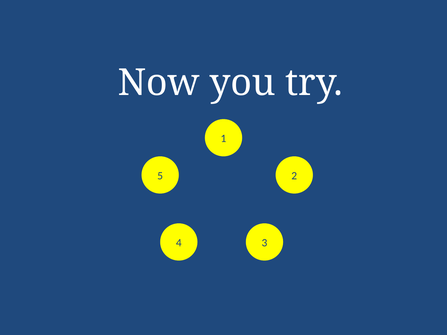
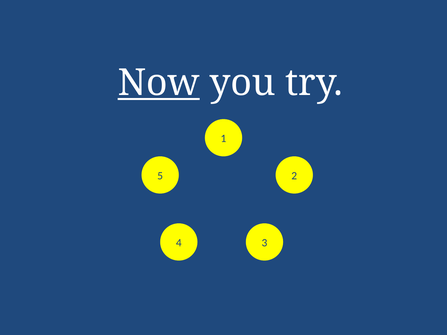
Now underline: none -> present
